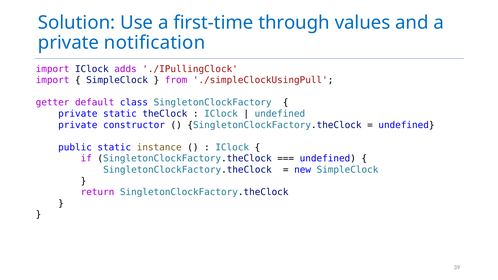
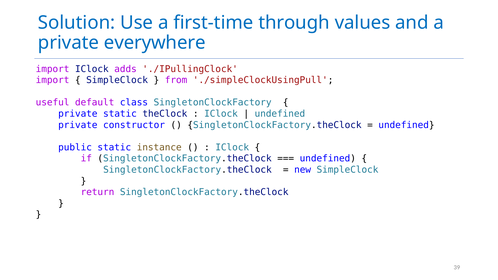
notification: notification -> everywhere
getter: getter -> useful
